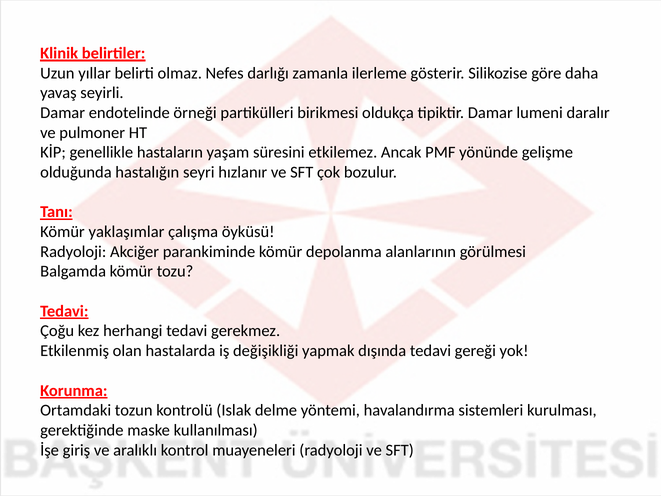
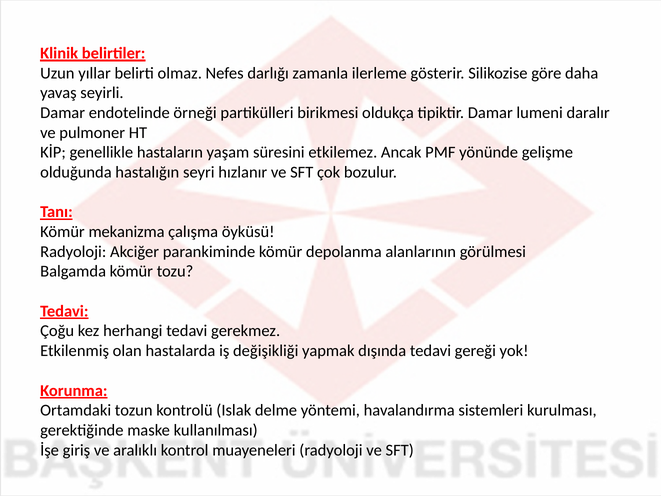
yaklaşımlar: yaklaşımlar -> mekanizma
